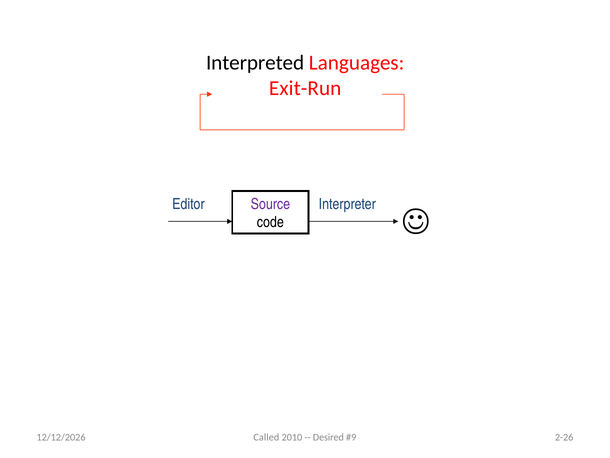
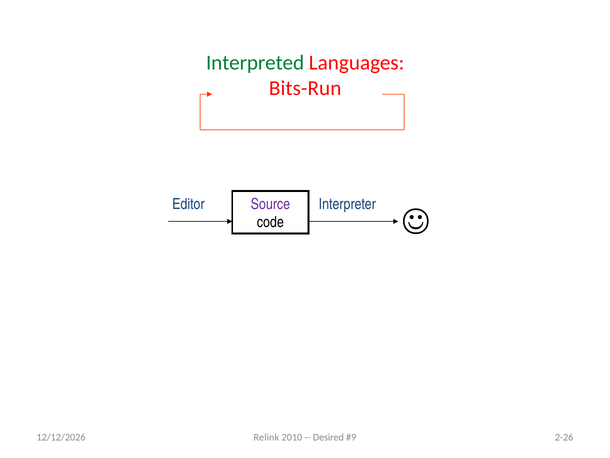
Interpreted colour: black -> green
Exit-Run: Exit-Run -> Bits-Run
Called: Called -> Relink
